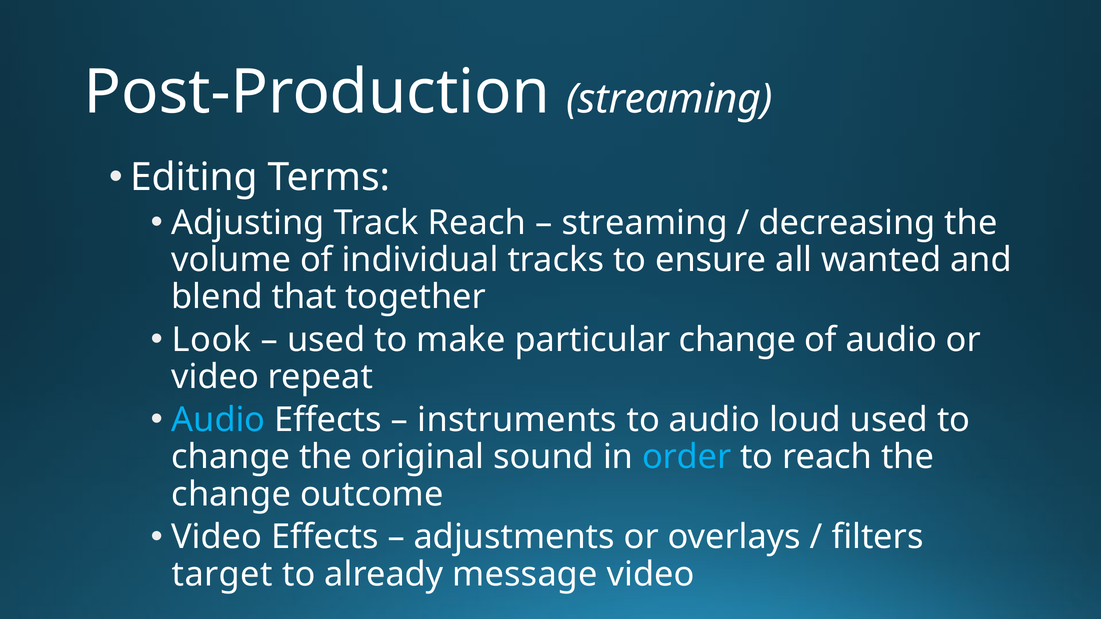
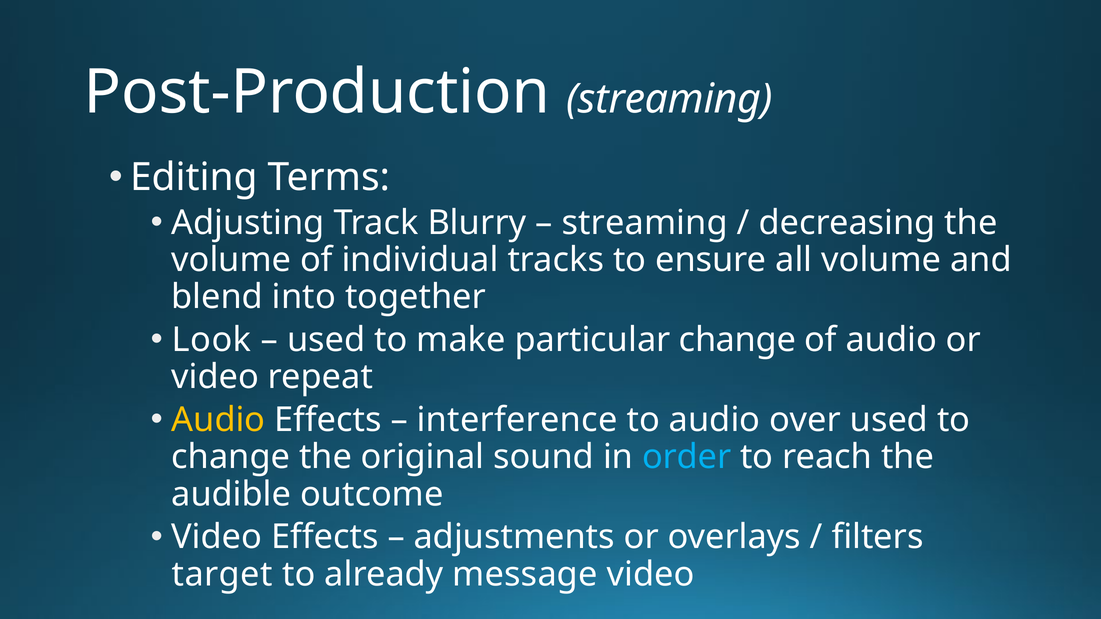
Track Reach: Reach -> Blurry
all wanted: wanted -> volume
that: that -> into
Audio at (218, 420) colour: light blue -> yellow
instruments: instruments -> interference
loud: loud -> over
change at (231, 495): change -> audible
